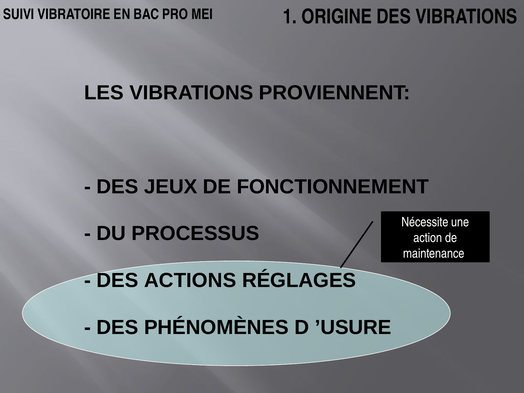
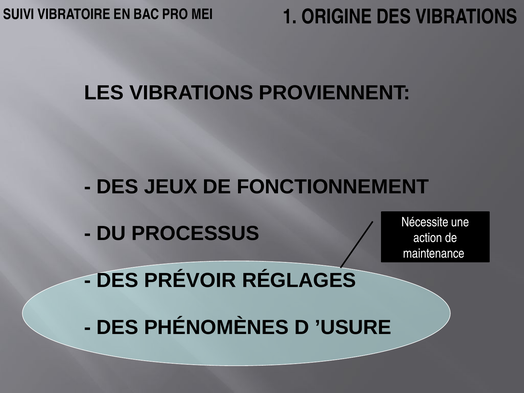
ACTIONS: ACTIONS -> PRÉVOIR
